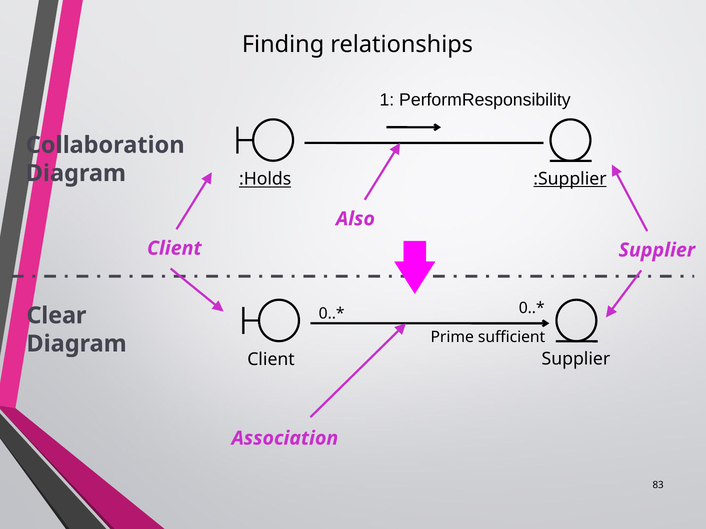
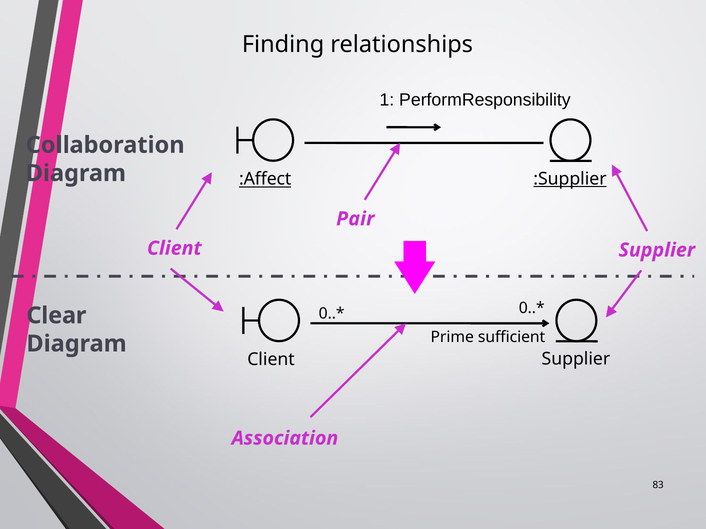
:Holds: :Holds -> :Affect
Also: Also -> Pair
